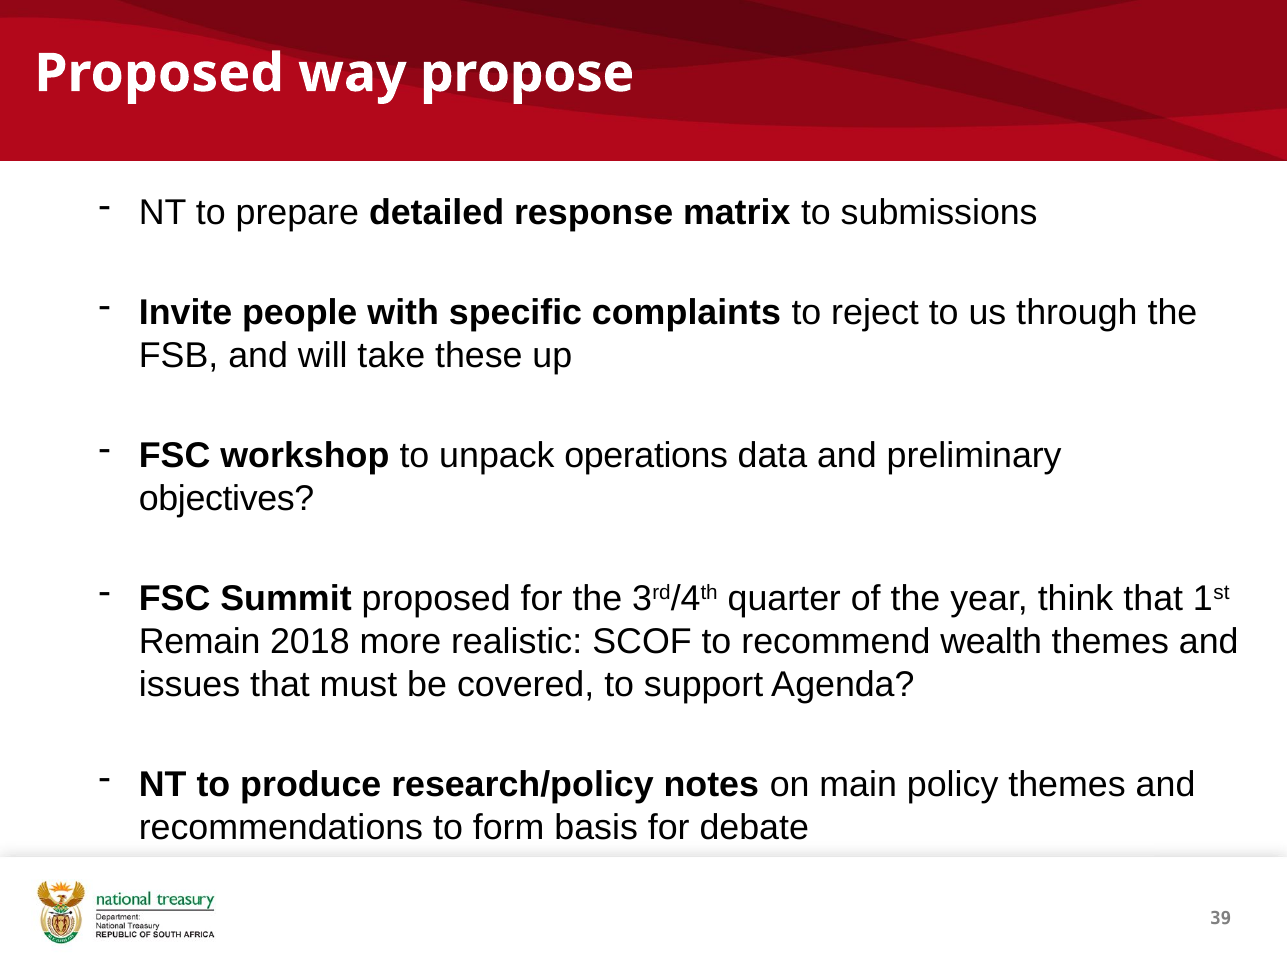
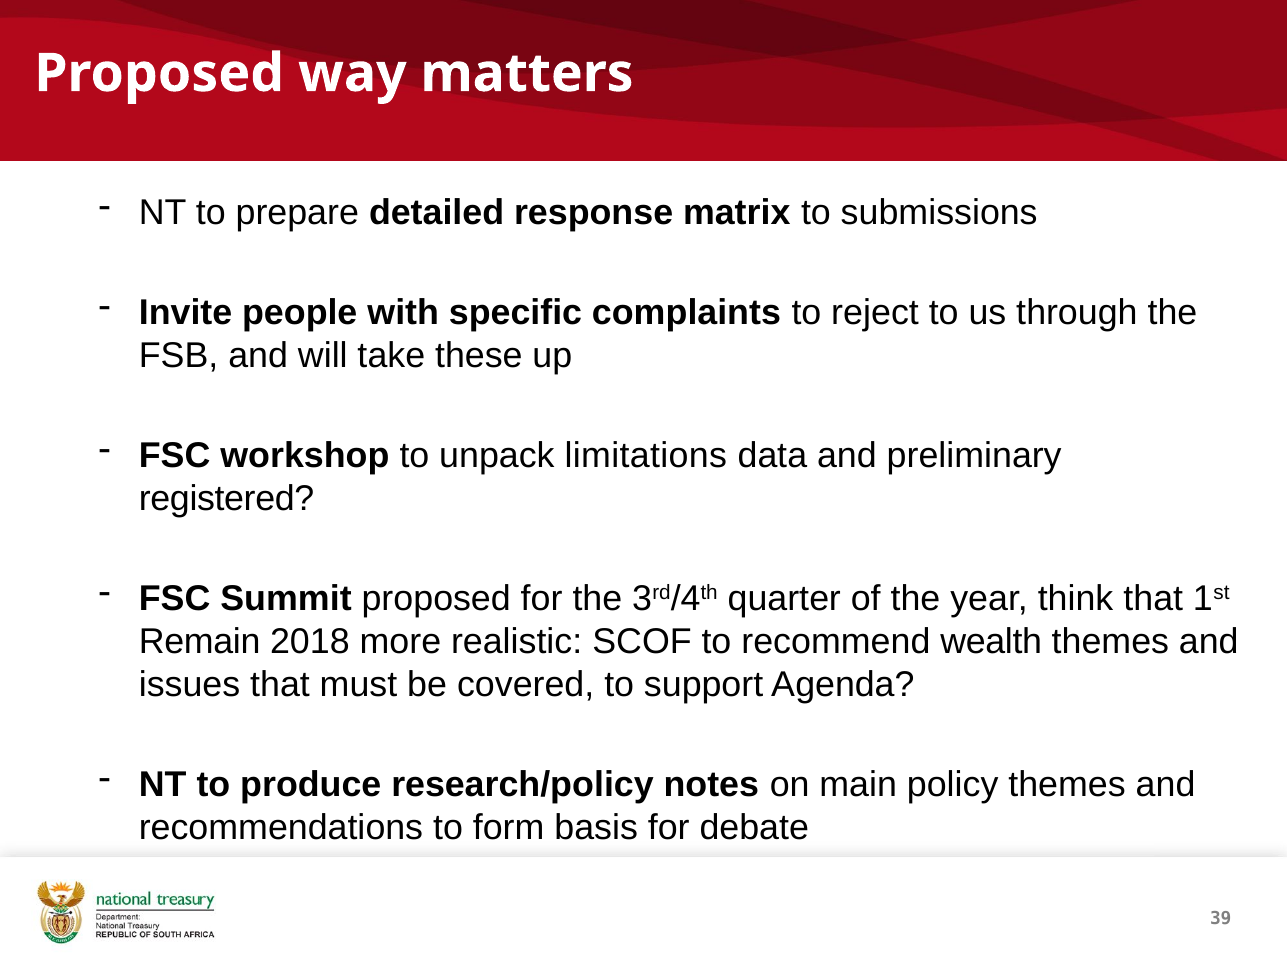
propose: propose -> matters
operations: operations -> limitations
objectives: objectives -> registered
